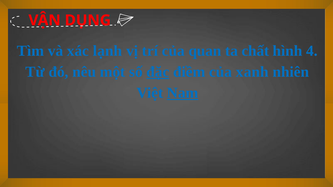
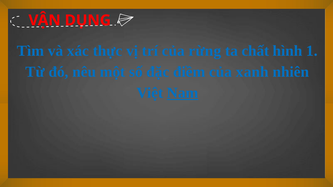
lạnh: lạnh -> thực
quan: quan -> rừng
4: 4 -> 1
đặc underline: present -> none
